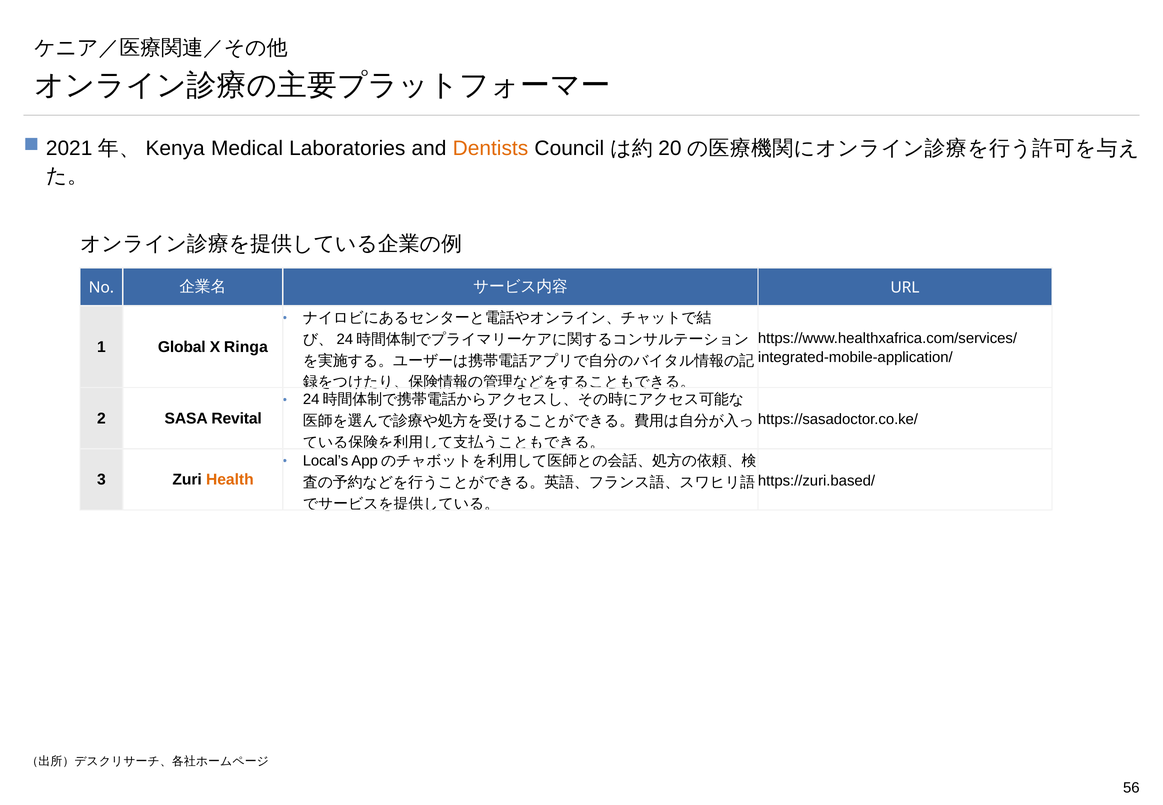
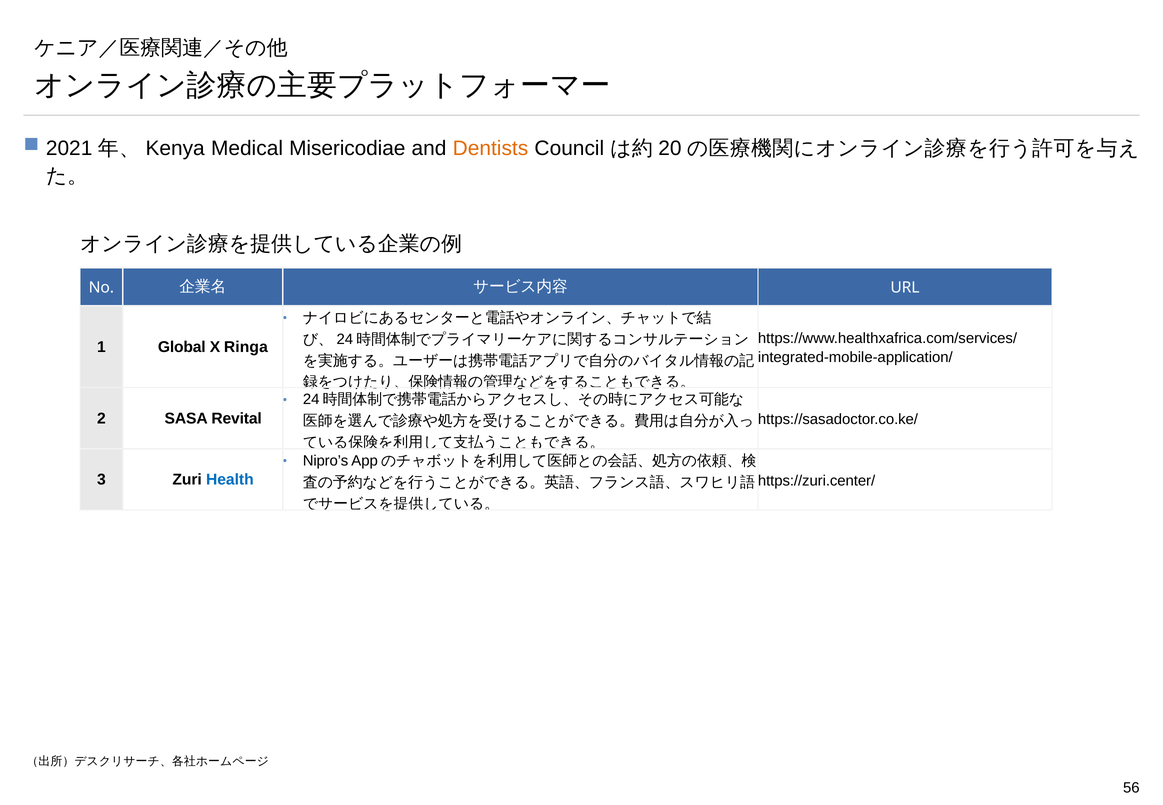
Laboratories: Laboratories -> Misericodiae
Local’s: Local’s -> Nipro’s
Health colour: orange -> blue
https://zuri.based/: https://zuri.based/ -> https://zuri.center/
